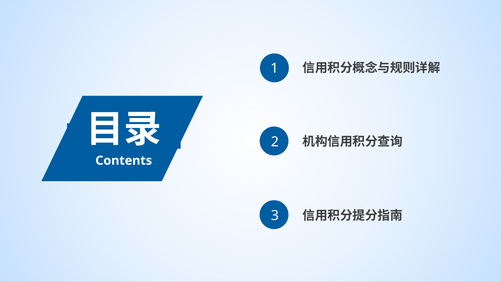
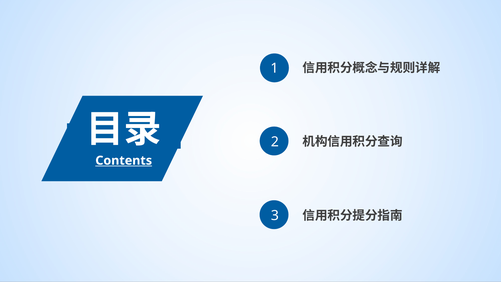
Contents underline: none -> present
